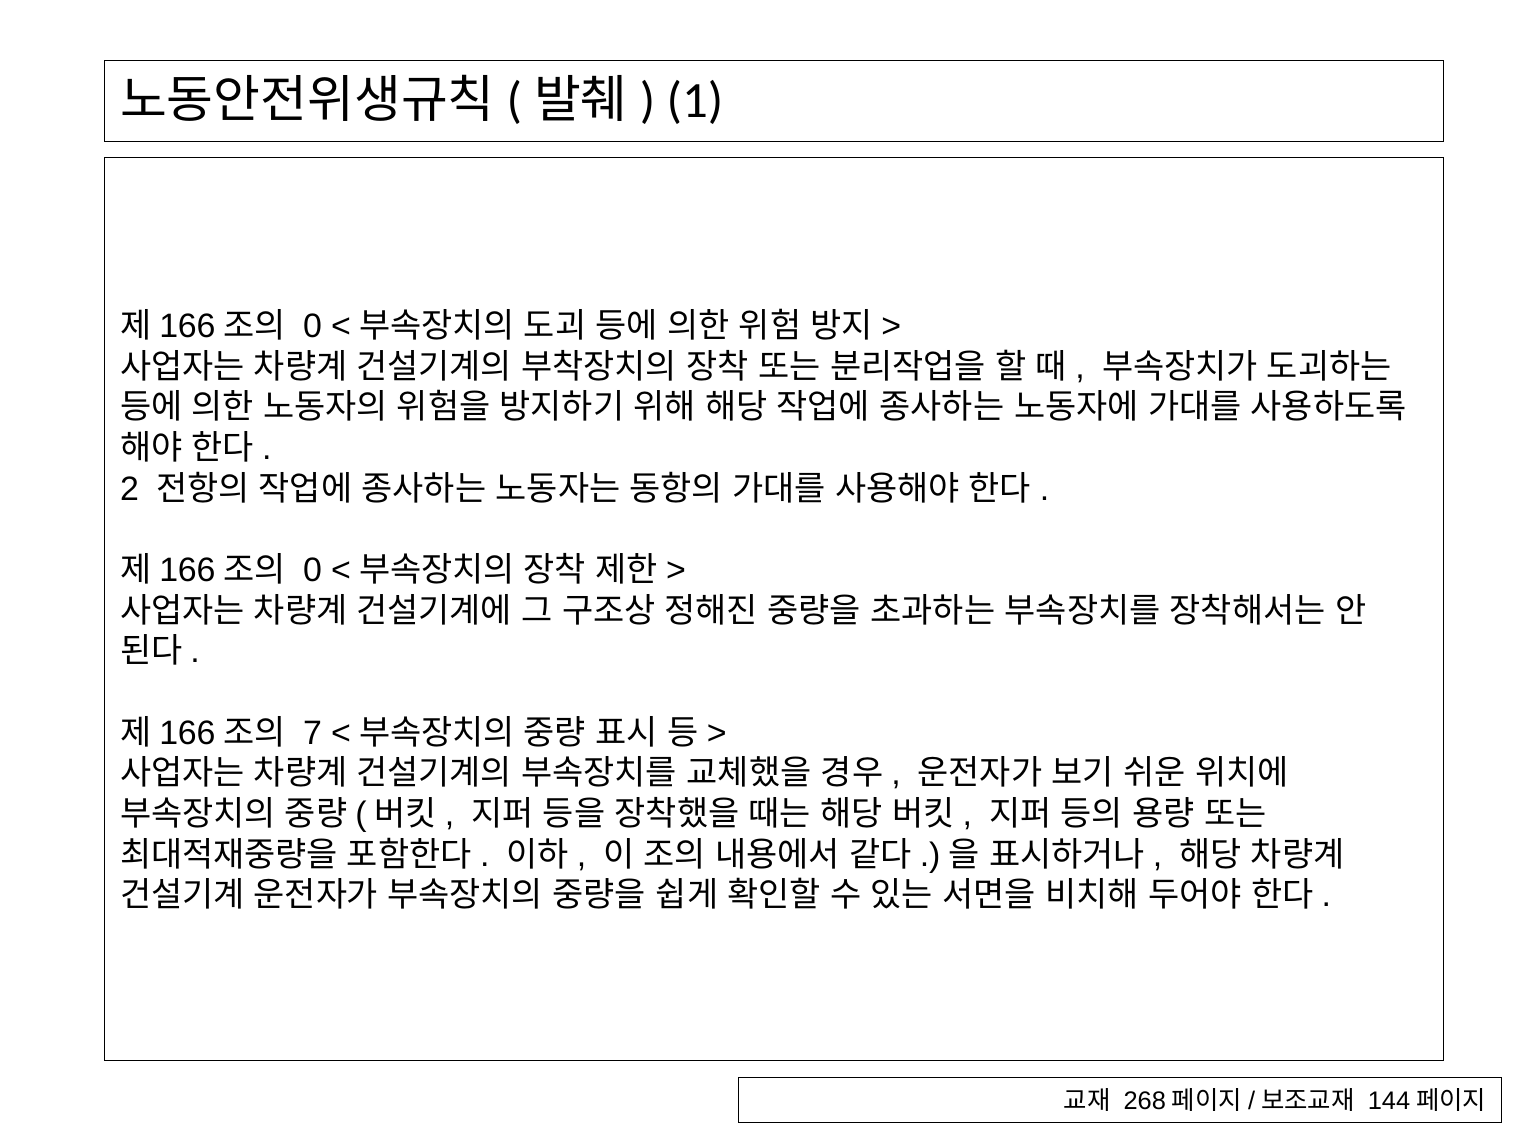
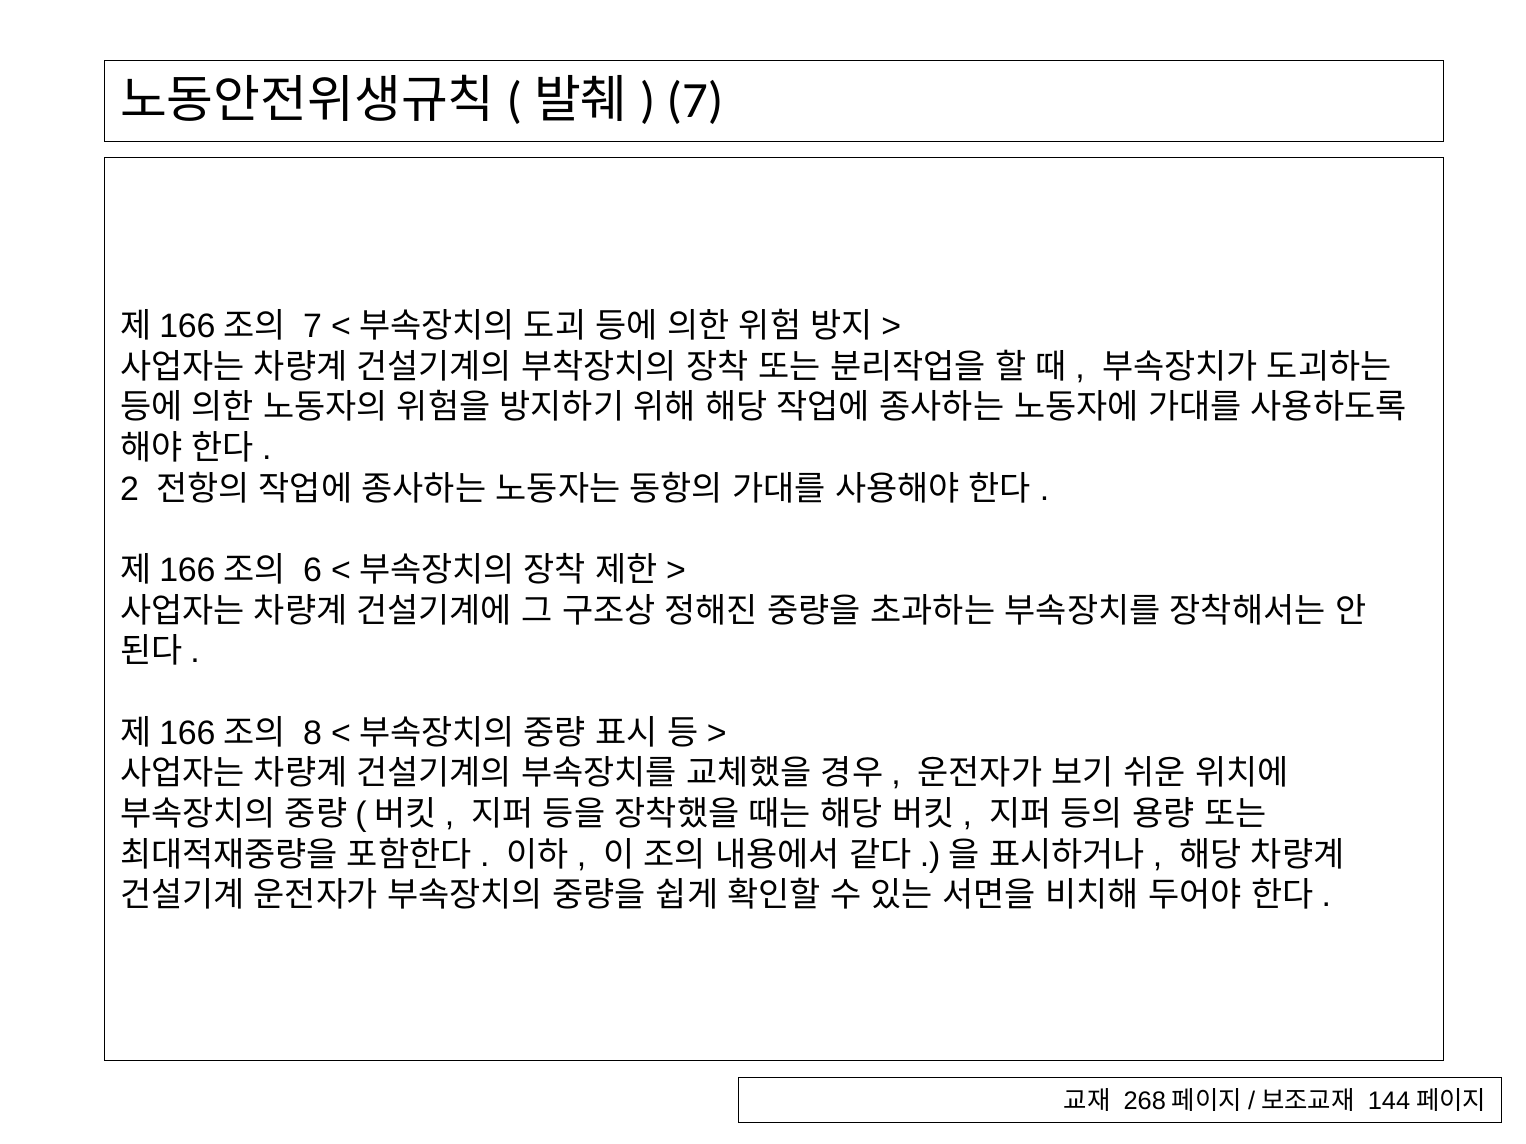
1 at (695, 101): 1 -> 7
0 at (313, 327): 0 -> 7
0 at (313, 571): 0 -> 6
7: 7 -> 8
